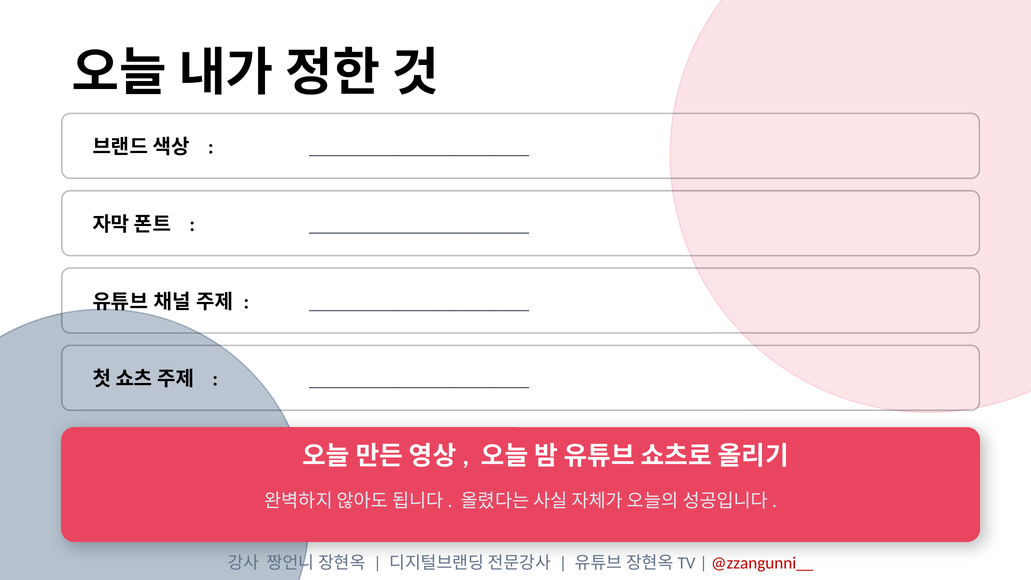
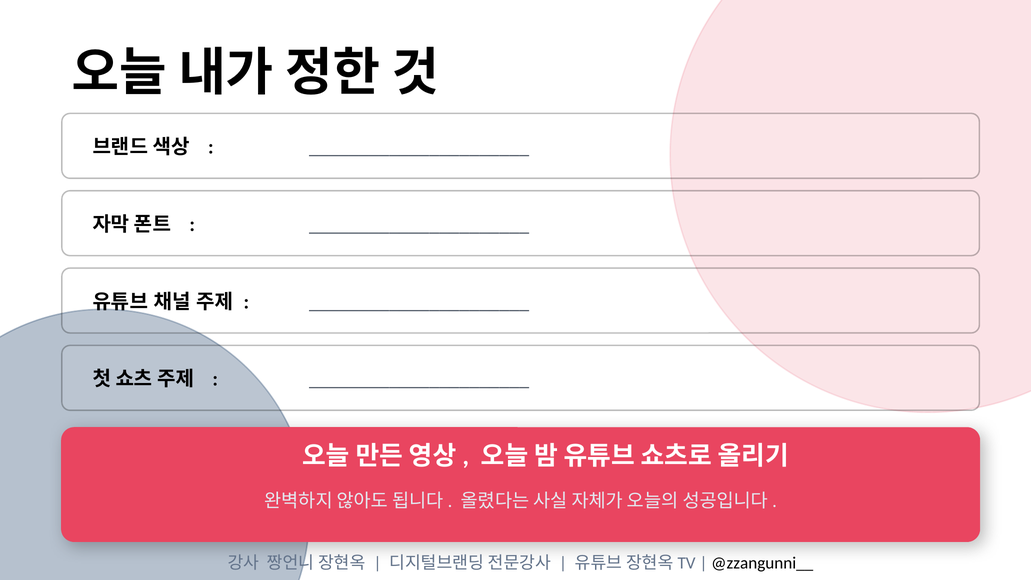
@zzangunni__ colour: red -> black
